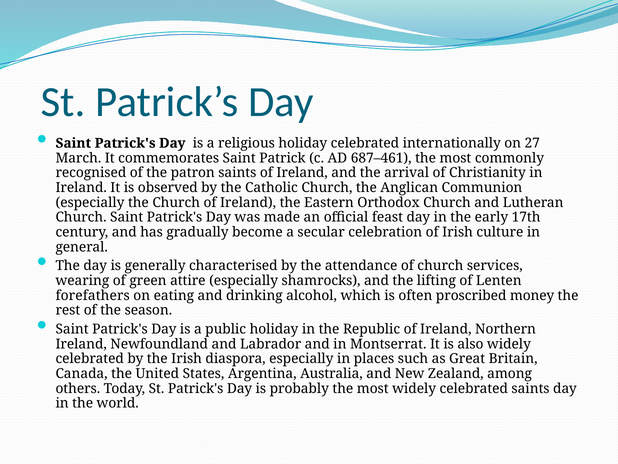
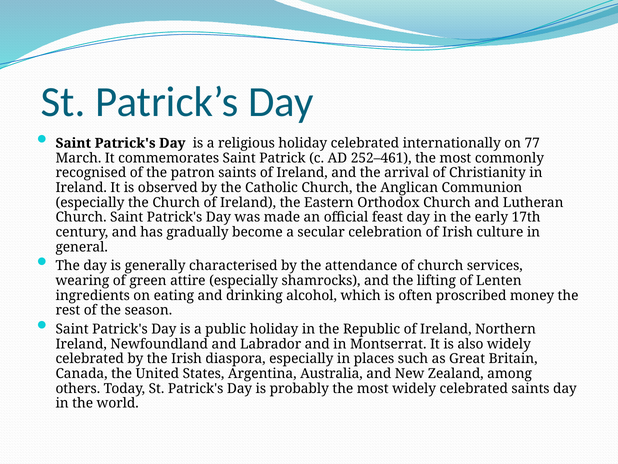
27: 27 -> 77
687–461: 687–461 -> 252–461
forefathers: forefathers -> ingredients
